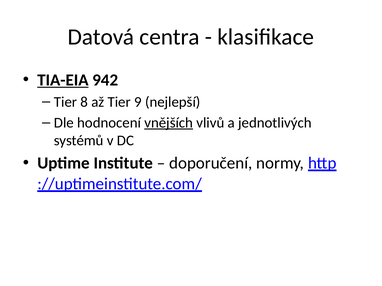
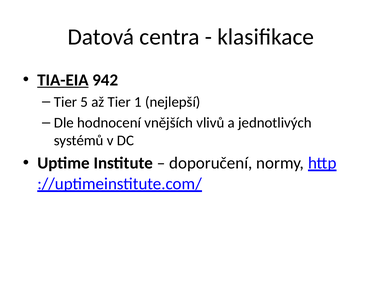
8: 8 -> 5
9: 9 -> 1
vnějších underline: present -> none
